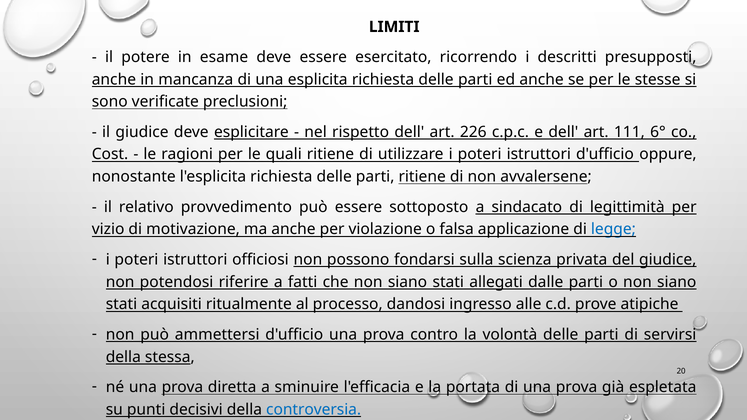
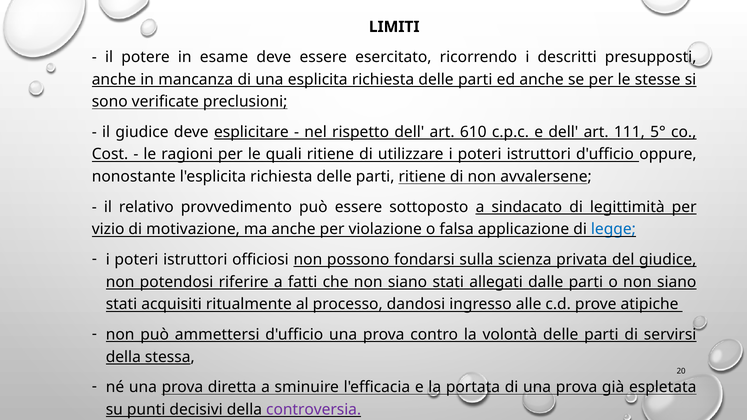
226: 226 -> 610
6°: 6° -> 5°
controversia colour: blue -> purple
